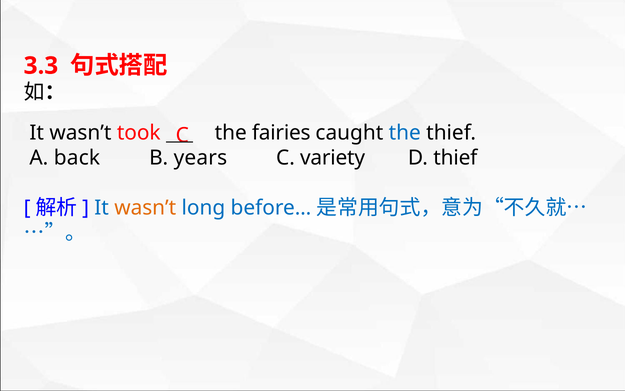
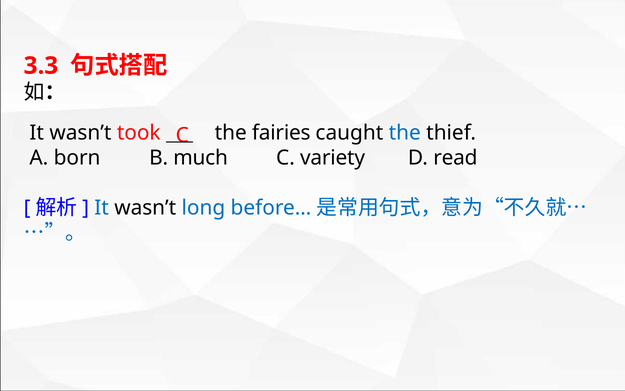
back: back -> born
years: years -> much
D thief: thief -> read
wasn’t at (145, 208) colour: orange -> black
